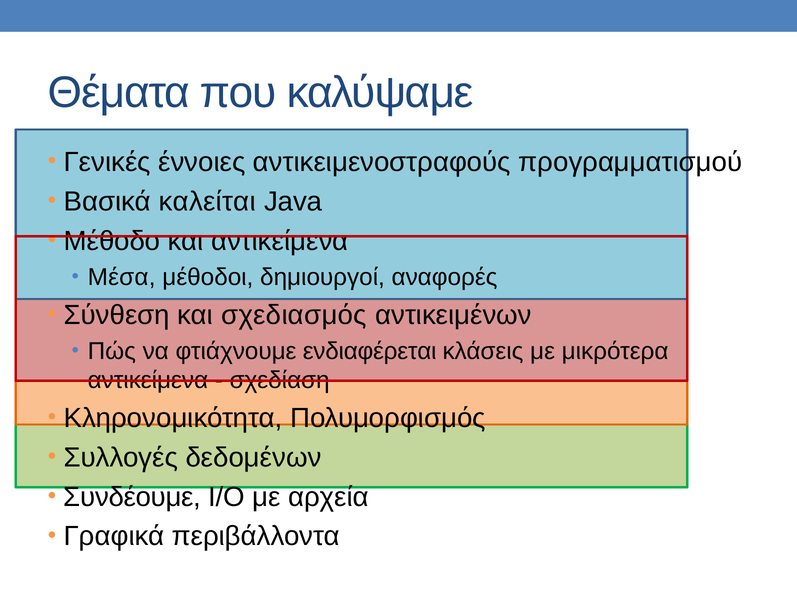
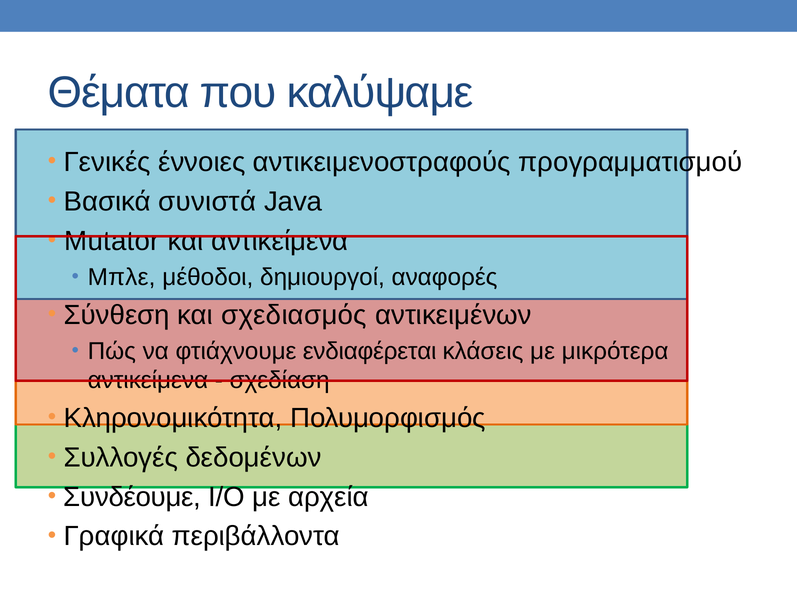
καλείται: καλείται -> συνιστά
Μέθοδο: Μέθοδο -> Mutator
Μέσα: Μέσα -> Μπλε
